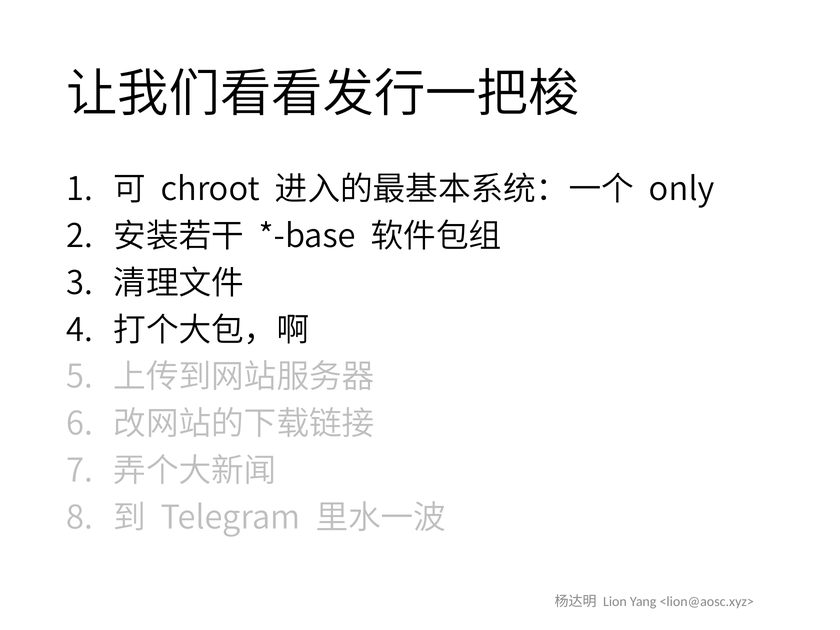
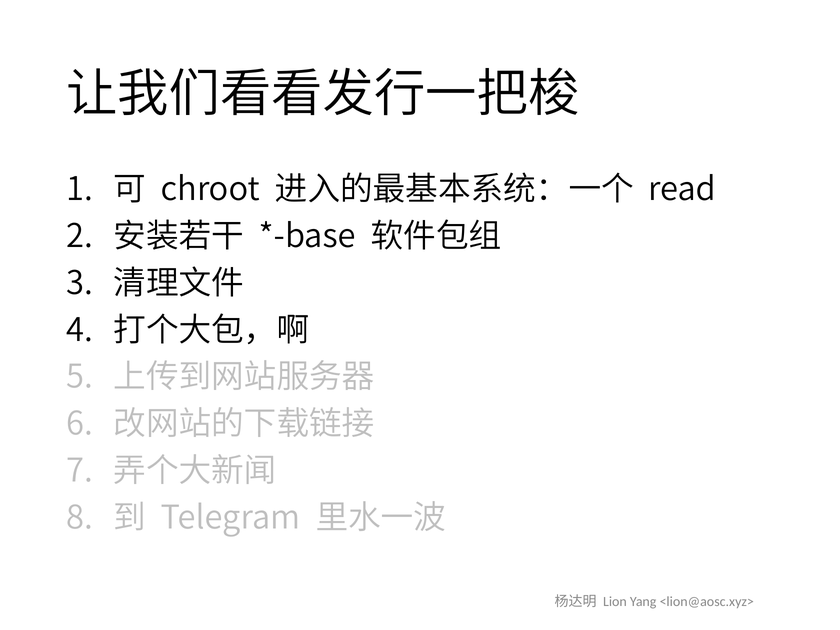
only: only -> read
